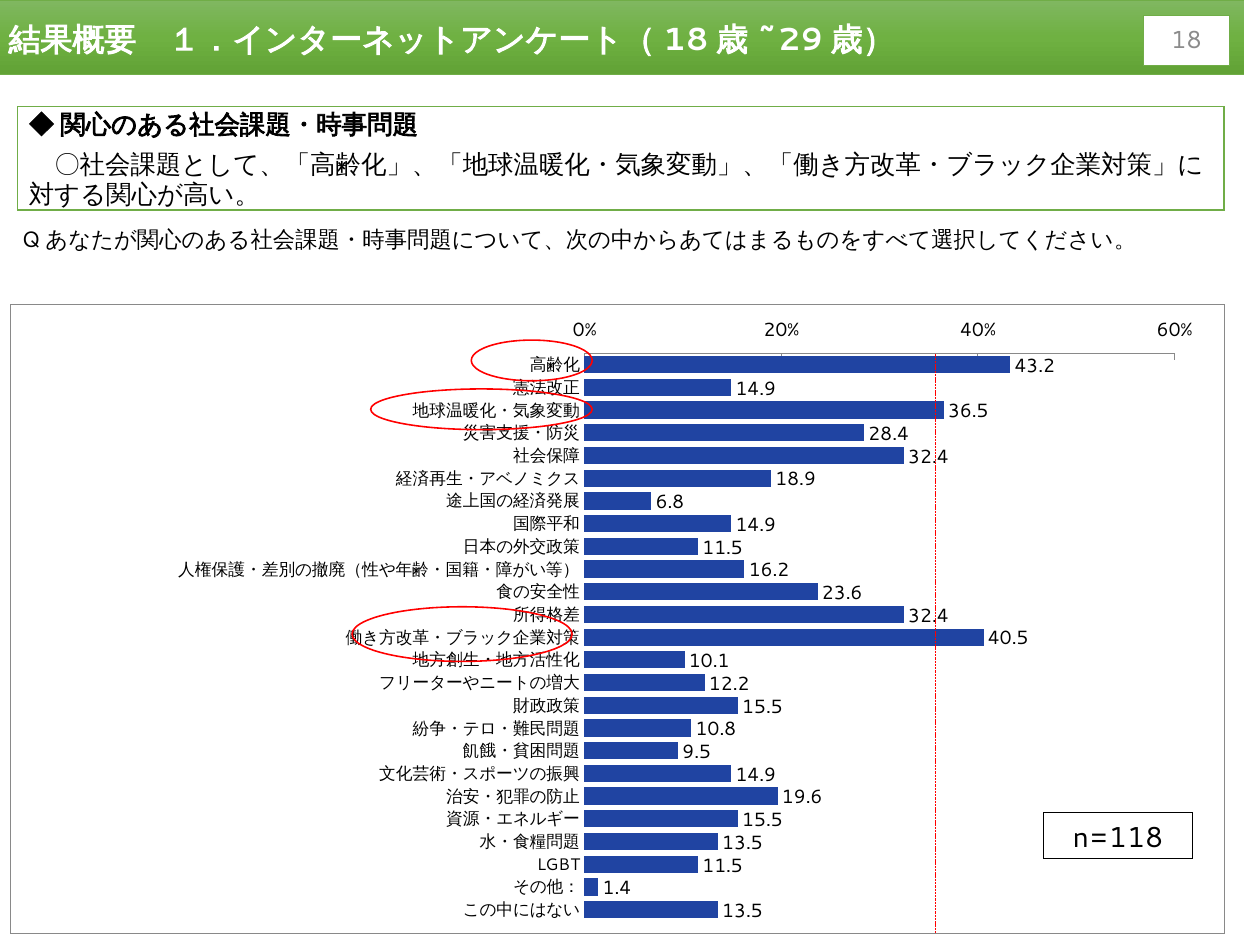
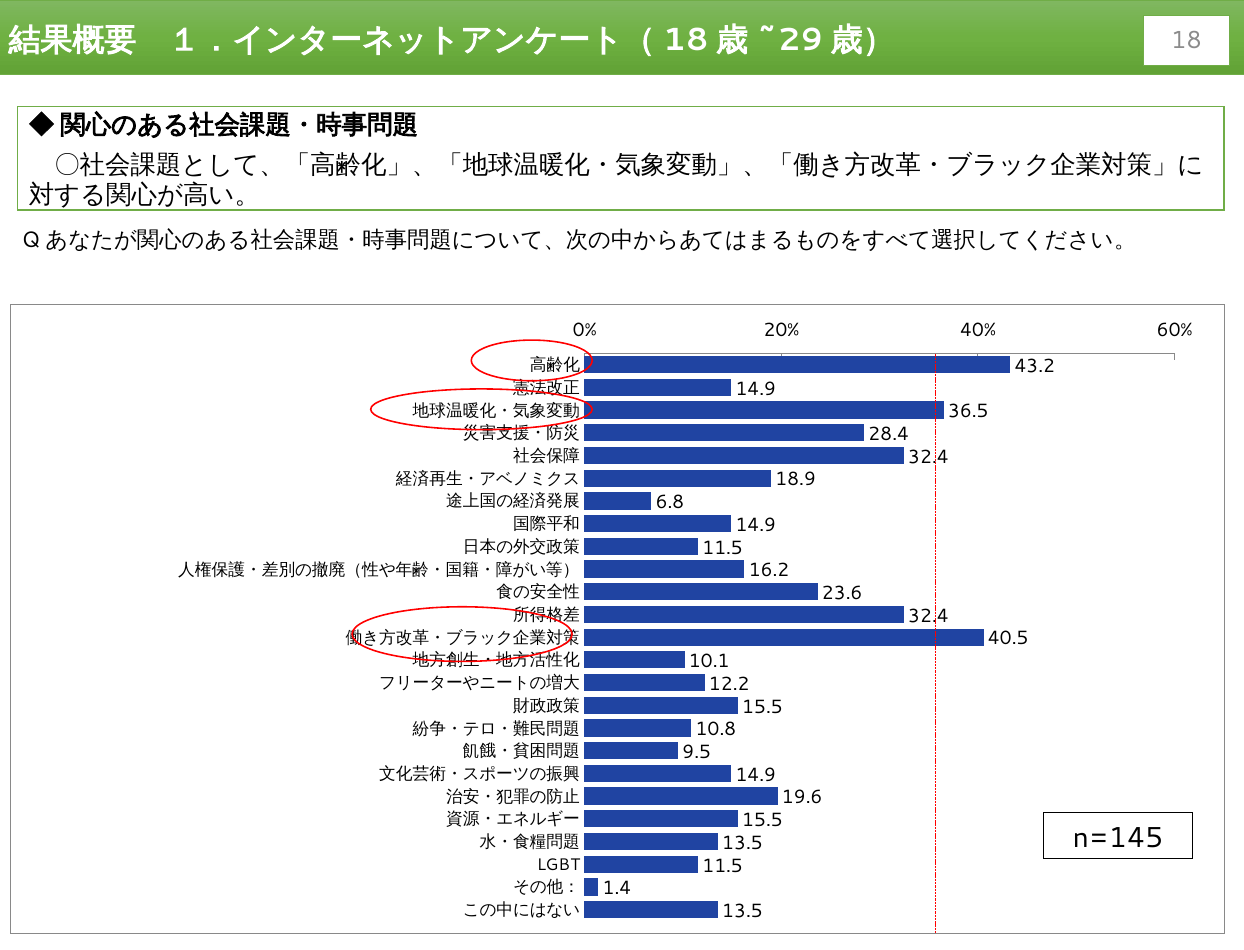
n=118: n=118 -> n=145
